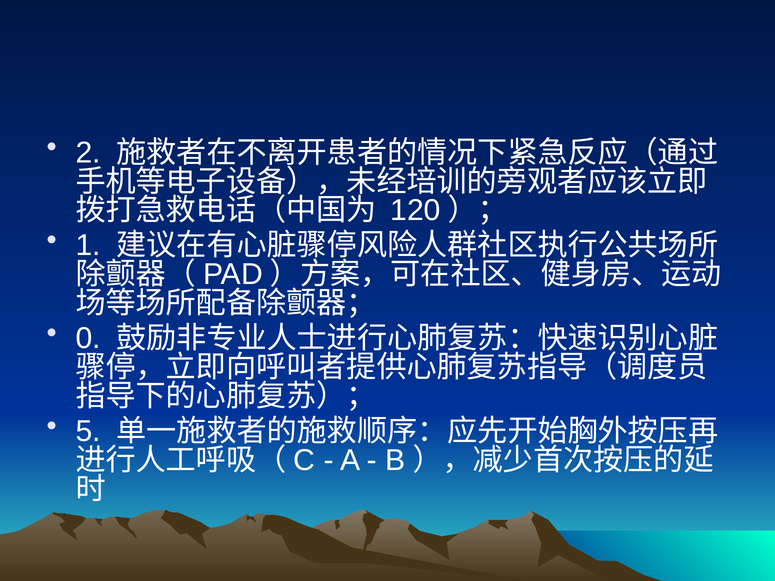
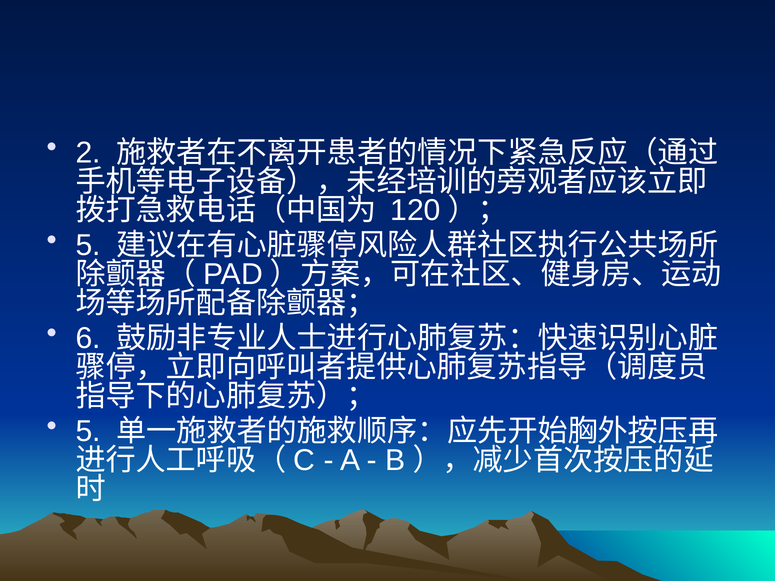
1 at (88, 246): 1 -> 5
0: 0 -> 6
